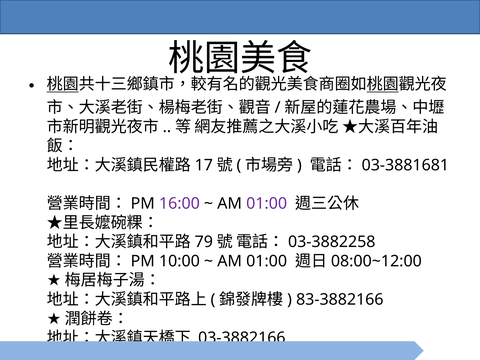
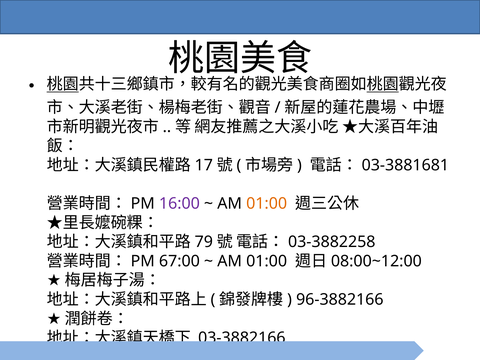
01:00 at (267, 204) colour: purple -> orange
10:00: 10:00 -> 67:00
83-3882166: 83-3882166 -> 96-3882166
